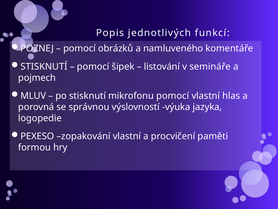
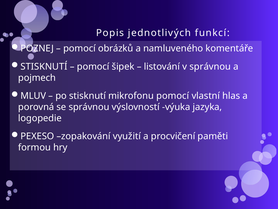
v semináře: semináře -> správnou
zopakování vlastní: vlastní -> využití
